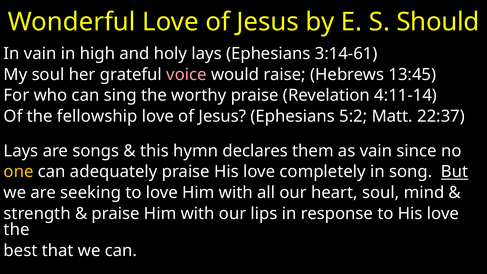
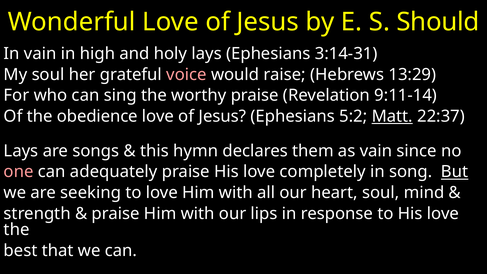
3:14-61: 3:14-61 -> 3:14-31
13:45: 13:45 -> 13:29
4:11-14: 4:11-14 -> 9:11-14
fellowship: fellowship -> obedience
Matt underline: none -> present
one colour: yellow -> pink
